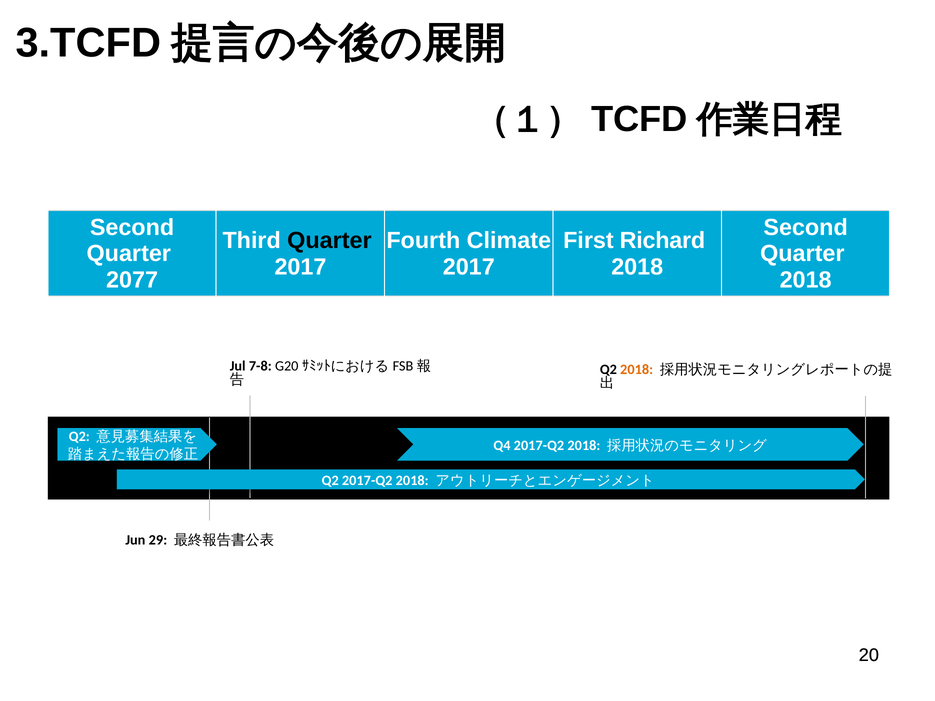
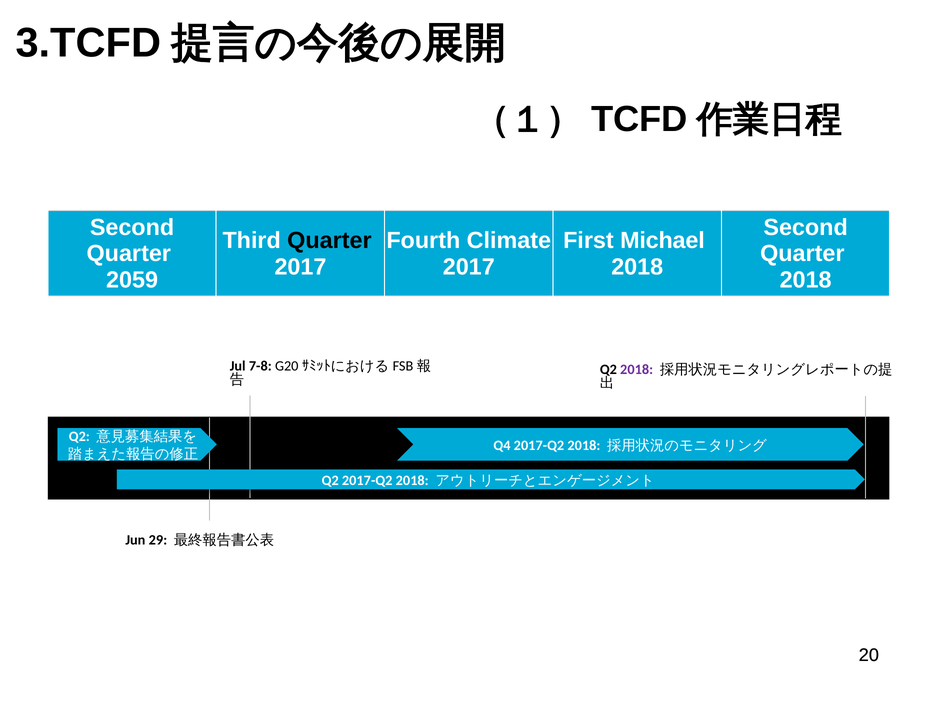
Richard: Richard -> Michael
2077: 2077 -> 2059
2018 at (637, 370) colour: orange -> purple
